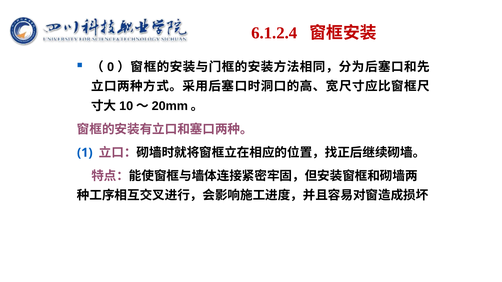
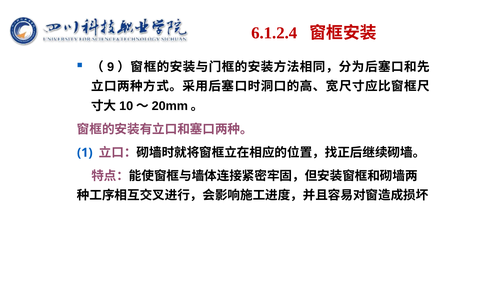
0: 0 -> 9
